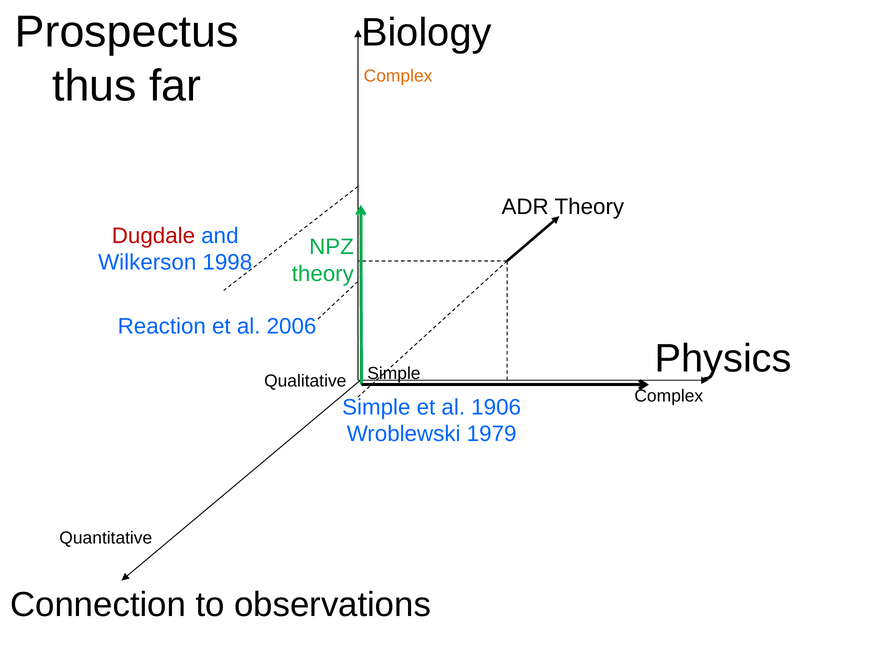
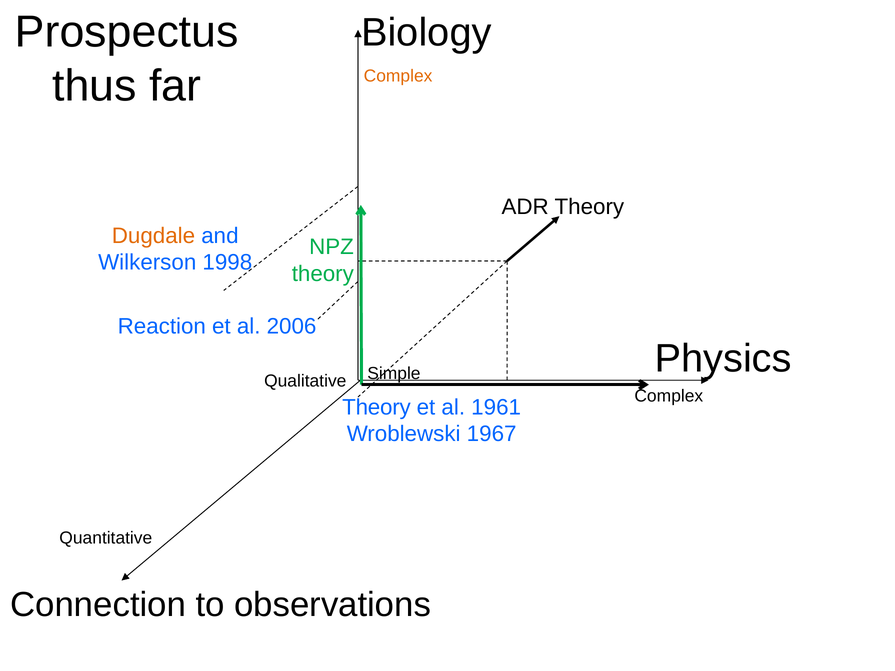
Dugdale colour: red -> orange
Simple at (376, 407): Simple -> Theory
1906: 1906 -> 1961
1979: 1979 -> 1967
